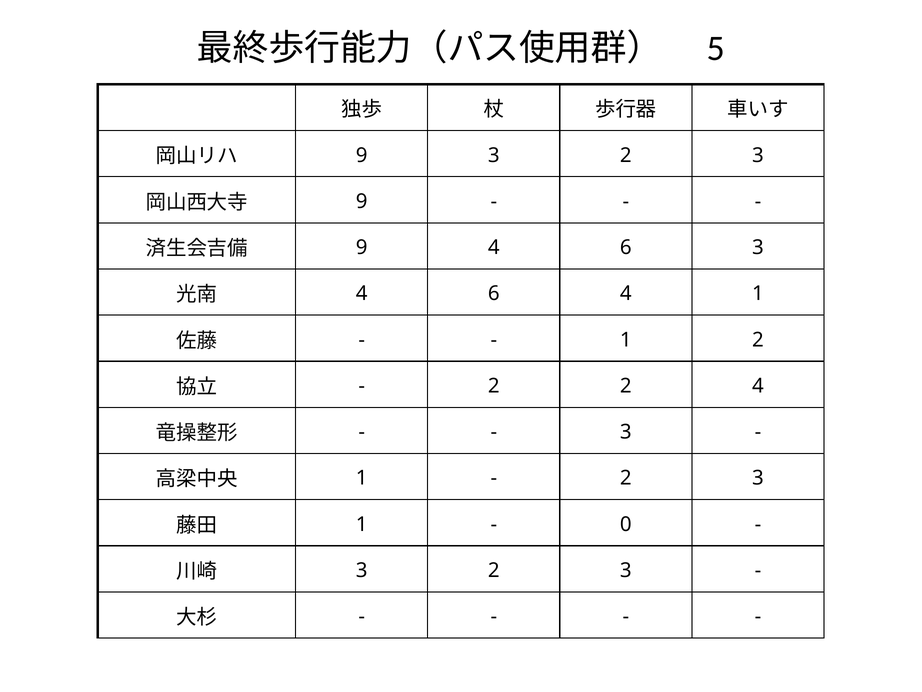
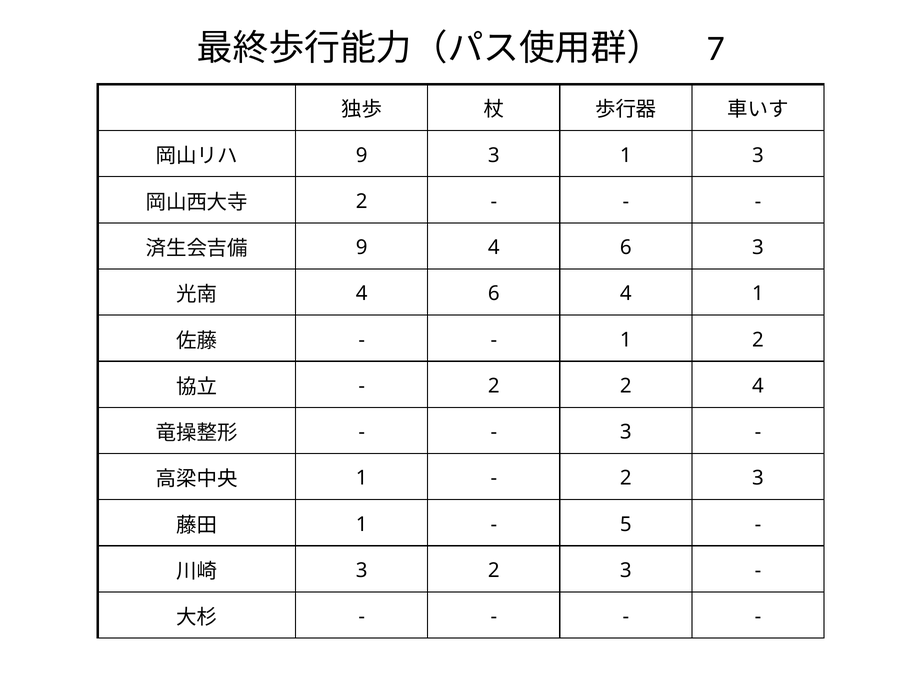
5: 5 -> 7
9 3 2: 2 -> 1
9 at (362, 201): 9 -> 2
0: 0 -> 5
